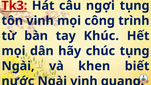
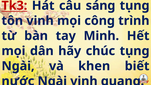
ngợi: ngợi -> sáng
Khúc: Khúc -> Minh
